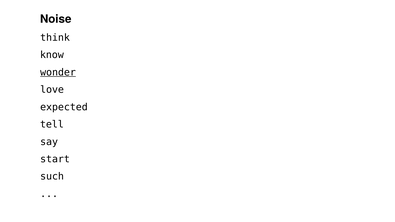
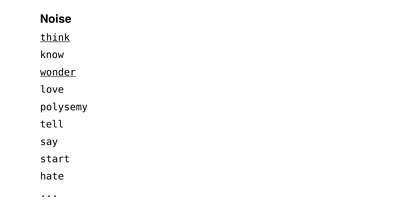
think underline: none -> present
expected: expected -> polysemy
such: such -> hate
